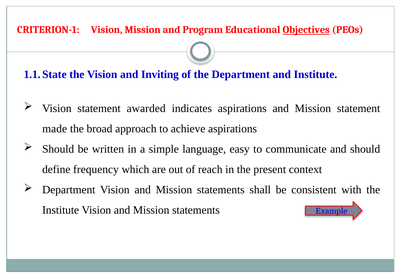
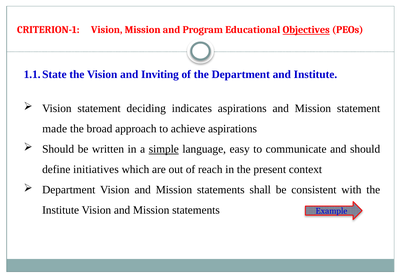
awarded: awarded -> deciding
simple underline: none -> present
frequency: frequency -> initiatives
